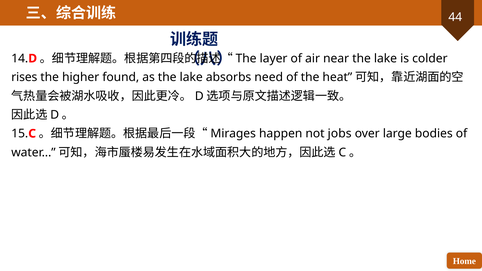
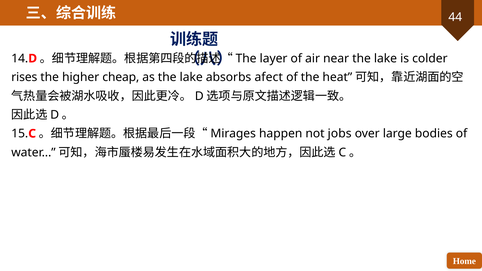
found: found -> cheap
need: need -> afect
